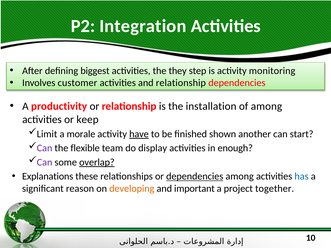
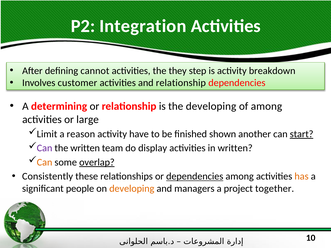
biggest: biggest -> cannot
monitoring: monitoring -> breakdown
productivity: productivity -> determining
the installation: installation -> developing
keep: keep -> large
morale: morale -> reason
have underline: present -> none
start underline: none -> present
the flexible: flexible -> written
in enough: enough -> written
Can at (45, 162) colour: purple -> orange
Explanations: Explanations -> Consistently
has colour: blue -> orange
reason: reason -> people
important: important -> managers
